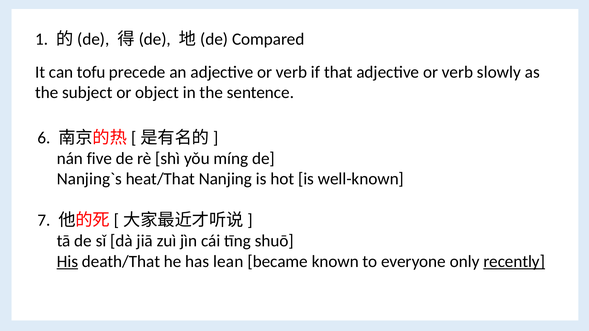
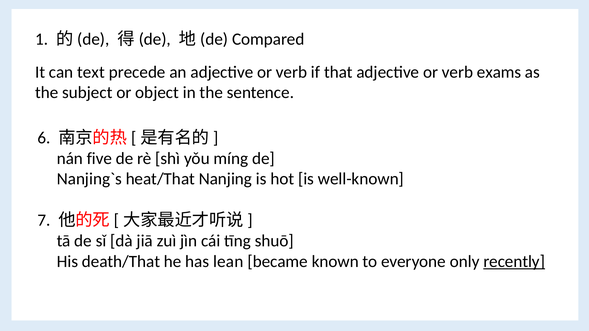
tofu: tofu -> text
slowly: slowly -> exams
His underline: present -> none
